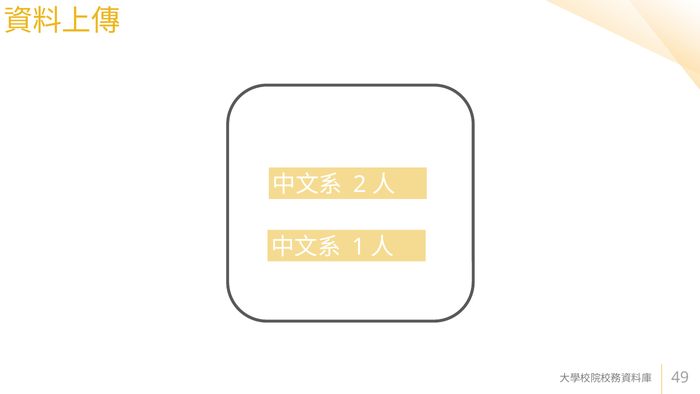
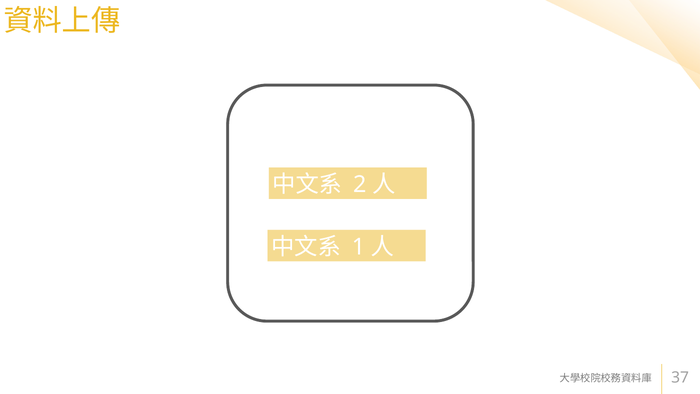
49: 49 -> 37
